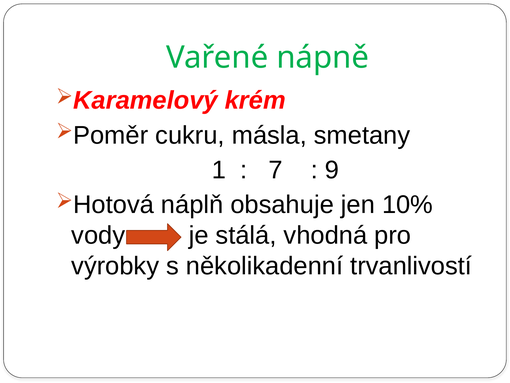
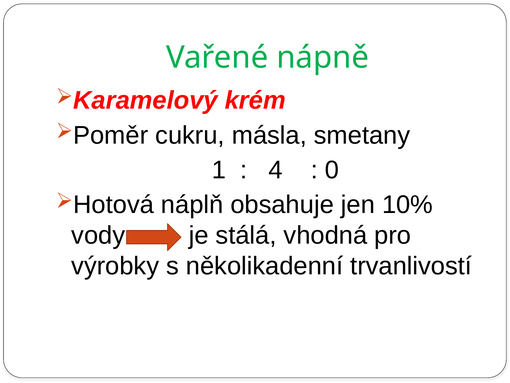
7: 7 -> 4
9: 9 -> 0
